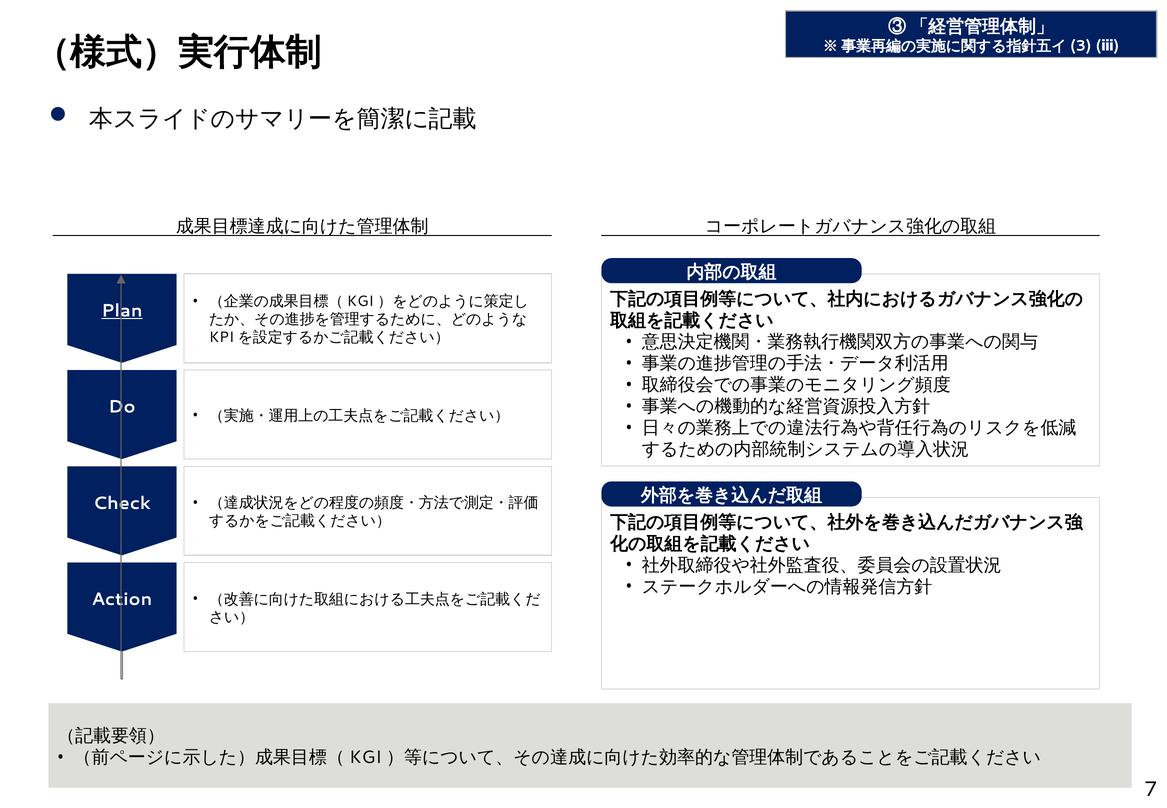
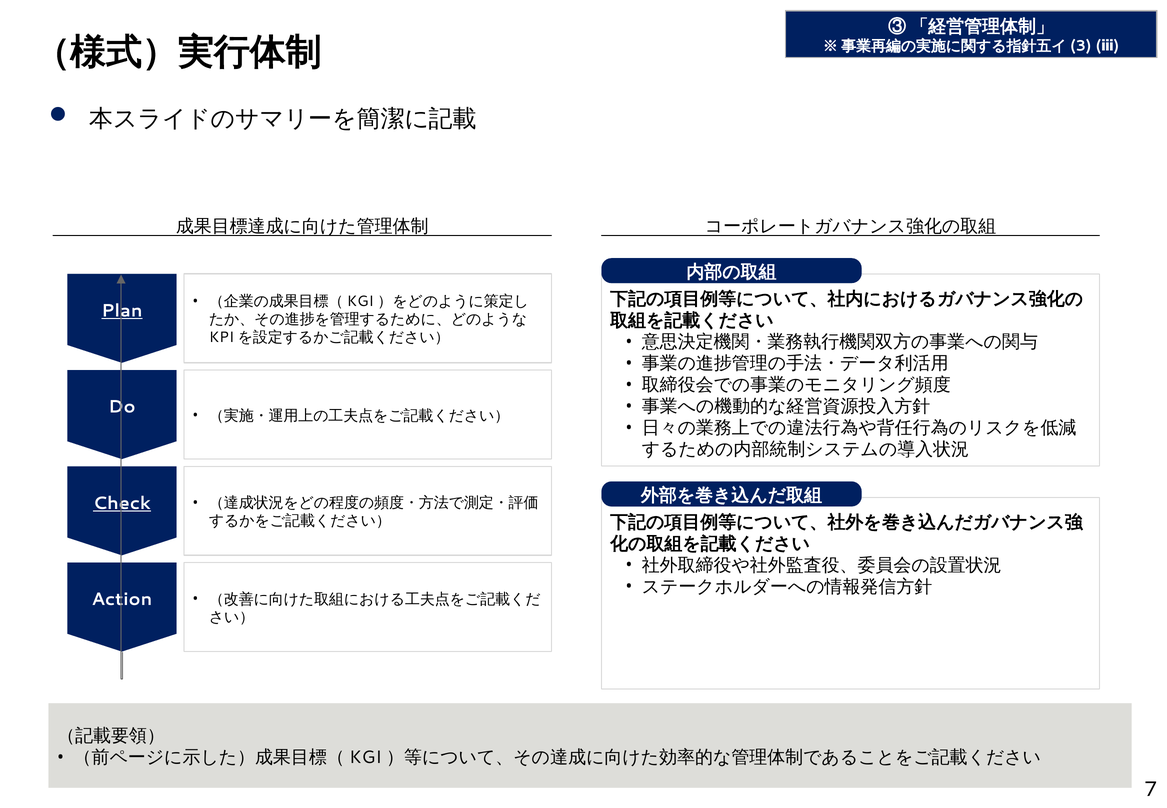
Check underline: none -> present
